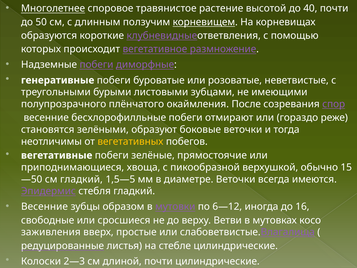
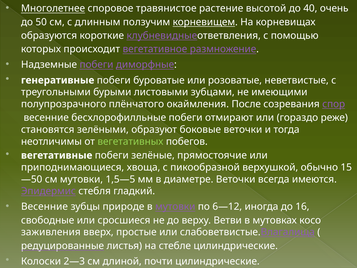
40 почти: почти -> очень
вегетативных colour: yellow -> light green
см гладкий: гладкий -> мутовки
образом: образом -> природе
